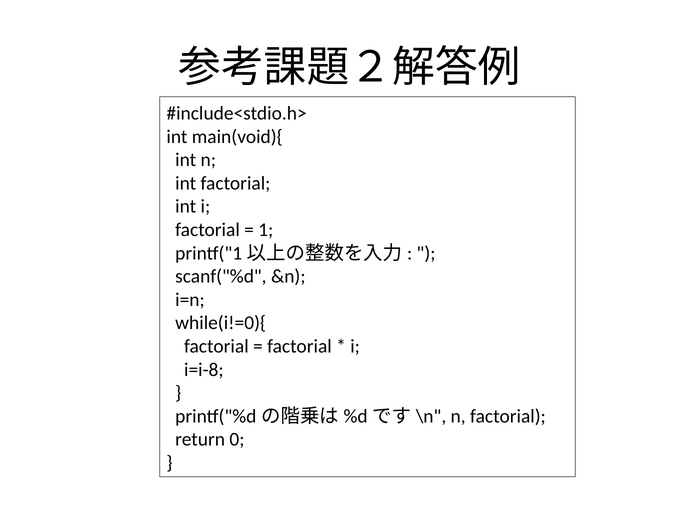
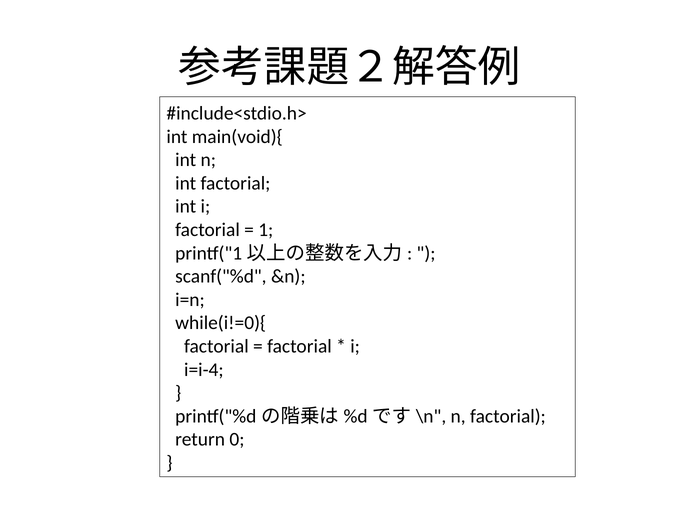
i=i-8: i=i-8 -> i=i-4
